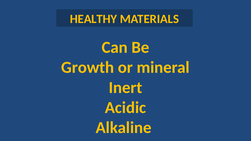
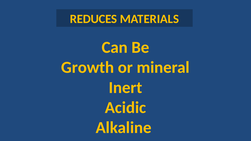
HEALTHY: HEALTHY -> REDUCES
